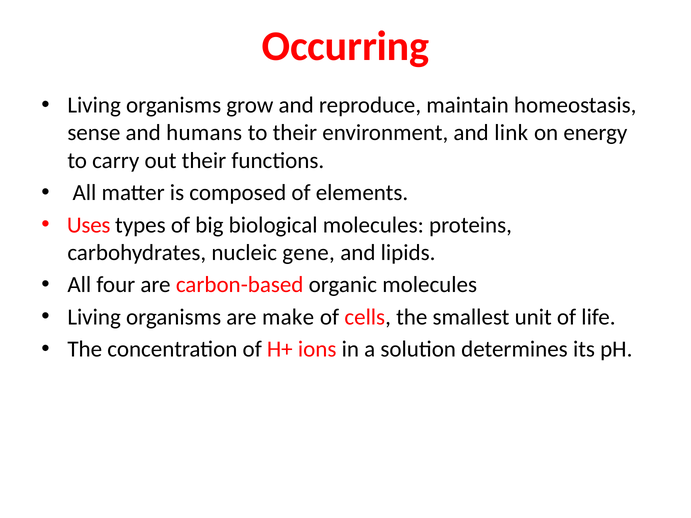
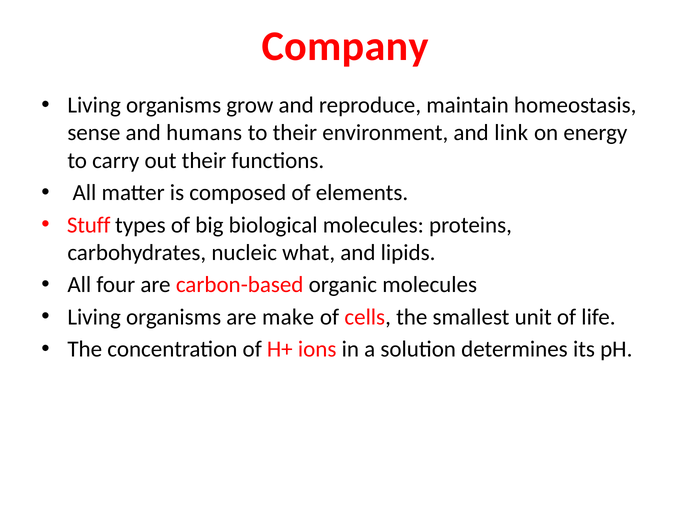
Occurring: Occurring -> Company
Uses: Uses -> Stuff
gene: gene -> what
